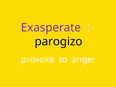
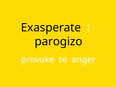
Exasperate colour: purple -> black
